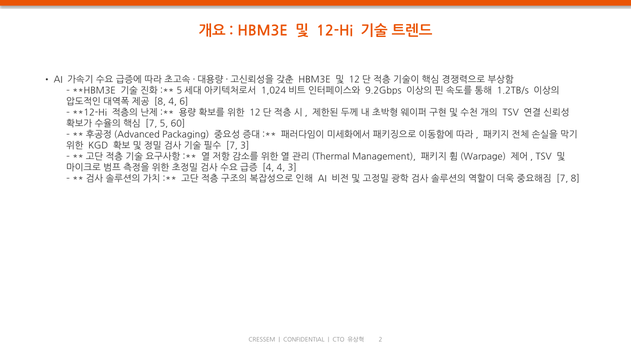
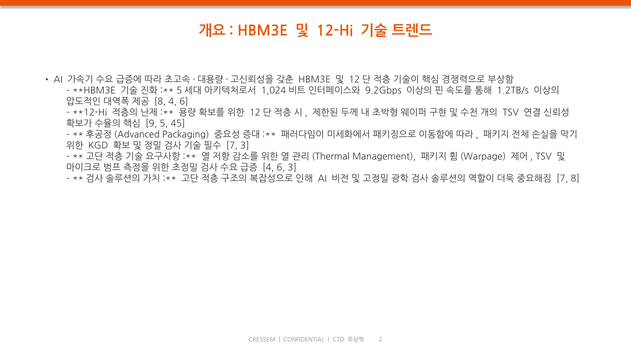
7 at (151, 124): 7 -> 9
60: 60 -> 45
4 at (281, 168): 4 -> 6
